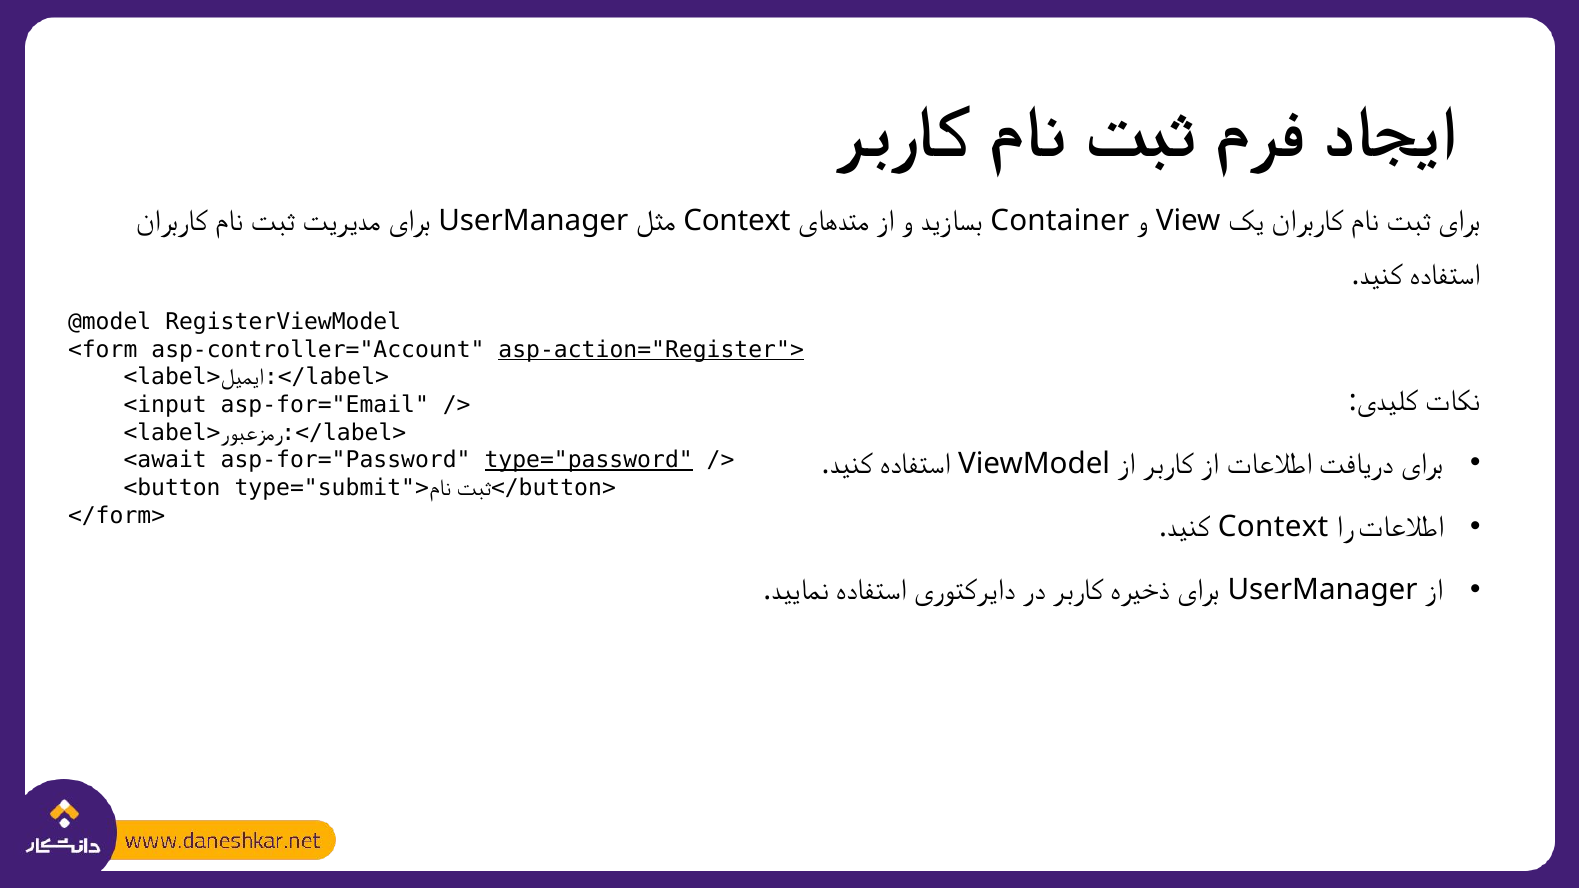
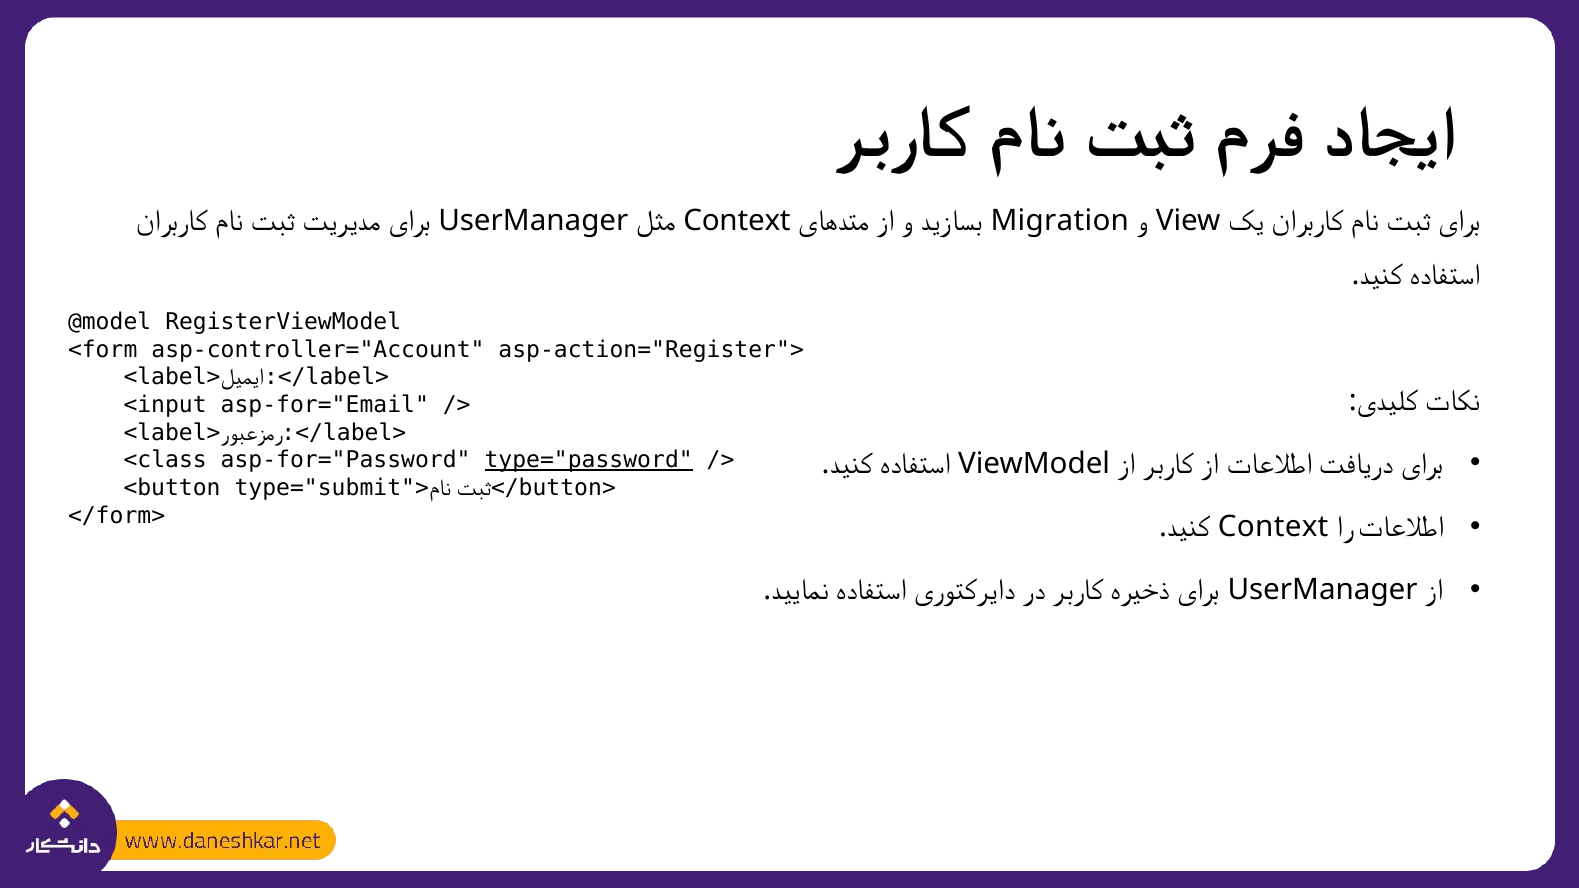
Container: Container -> Migration
asp-action="Register"> underline: present -> none
<await: <await -> <class
